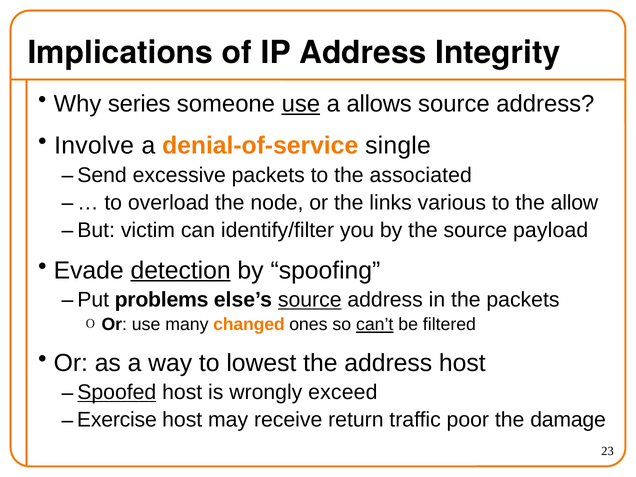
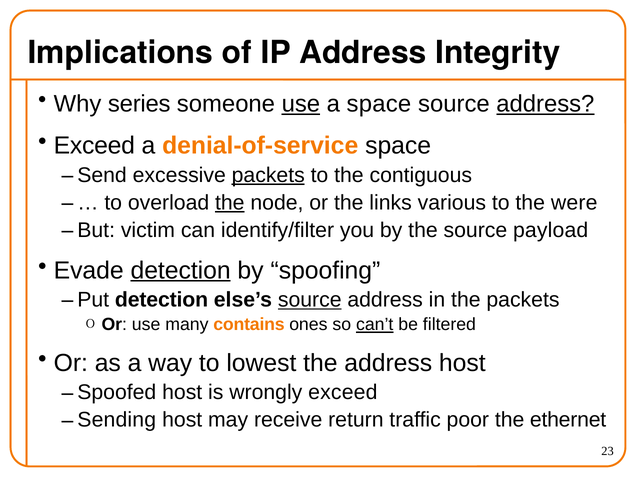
a allows: allows -> space
address at (545, 104) underline: none -> present
Involve at (94, 146): Involve -> Exceed
denial-of-service single: single -> space
packets at (268, 175) underline: none -> present
associated: associated -> contiguous
the at (230, 203) underline: none -> present
allow: allow -> were
Put problems: problems -> detection
changed: changed -> contains
Spoofed underline: present -> none
Exercise: Exercise -> Sending
damage: damage -> ethernet
